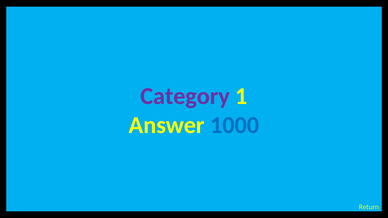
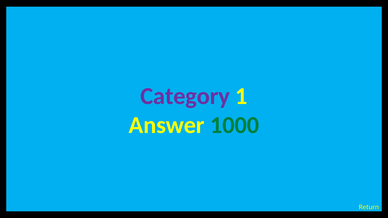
1000 at (235, 125) colour: blue -> green
